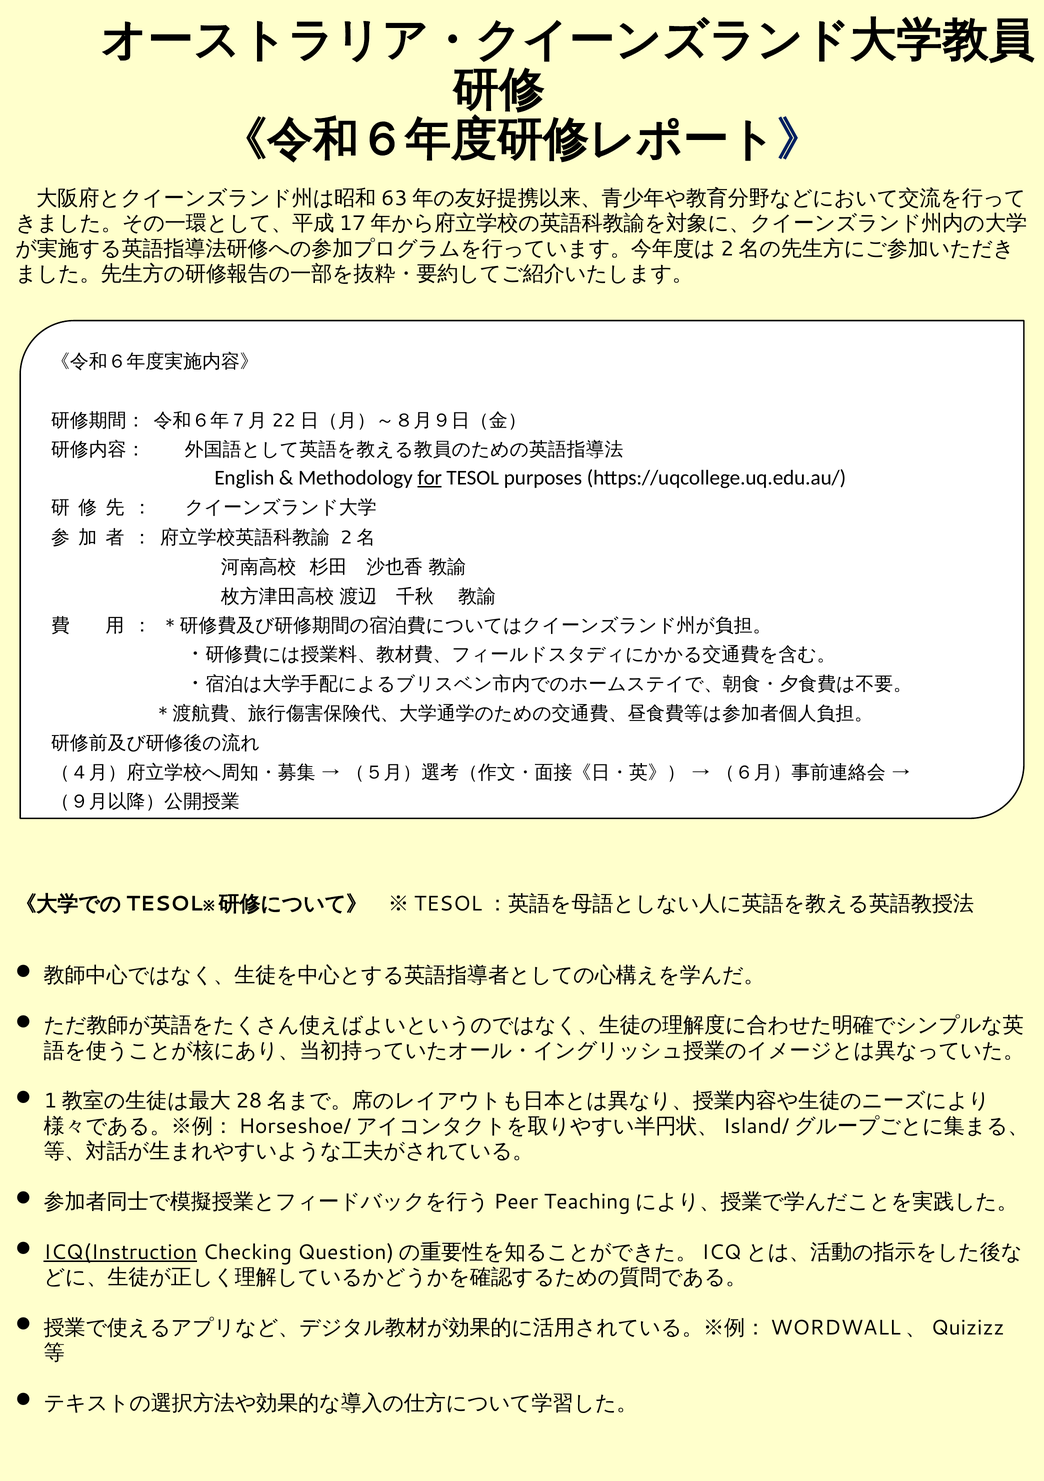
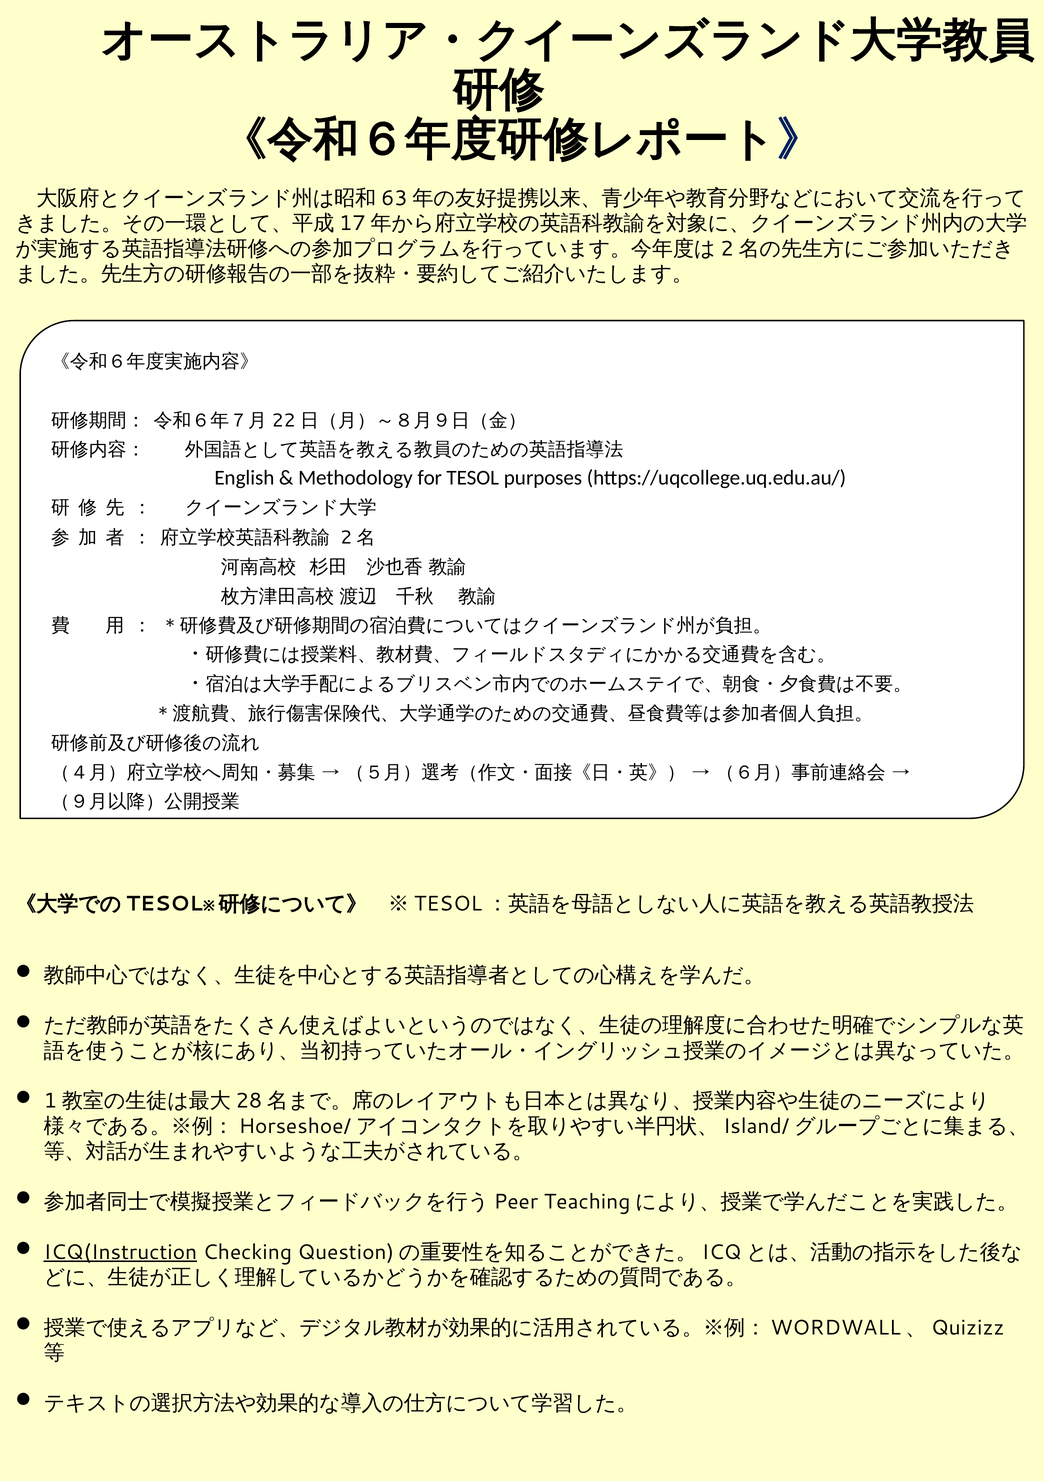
for underline: present -> none
